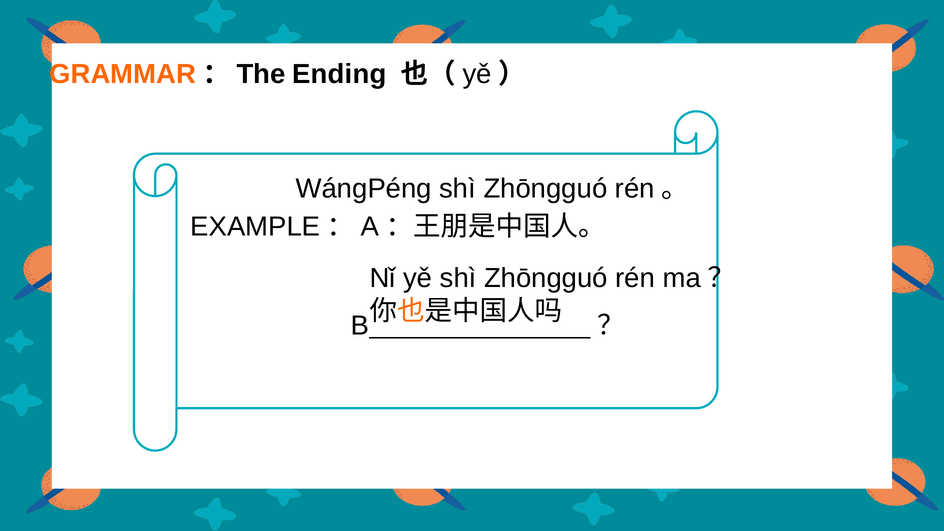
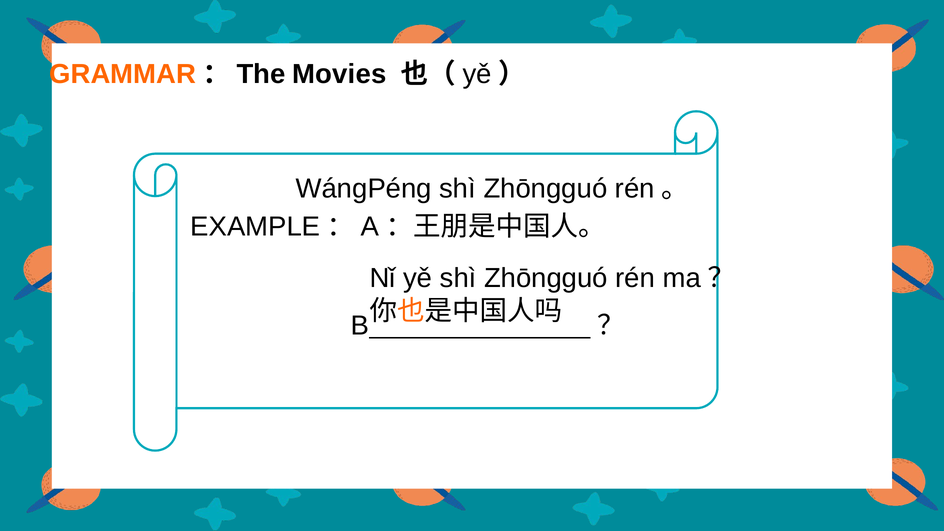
Ending: Ending -> Movies
